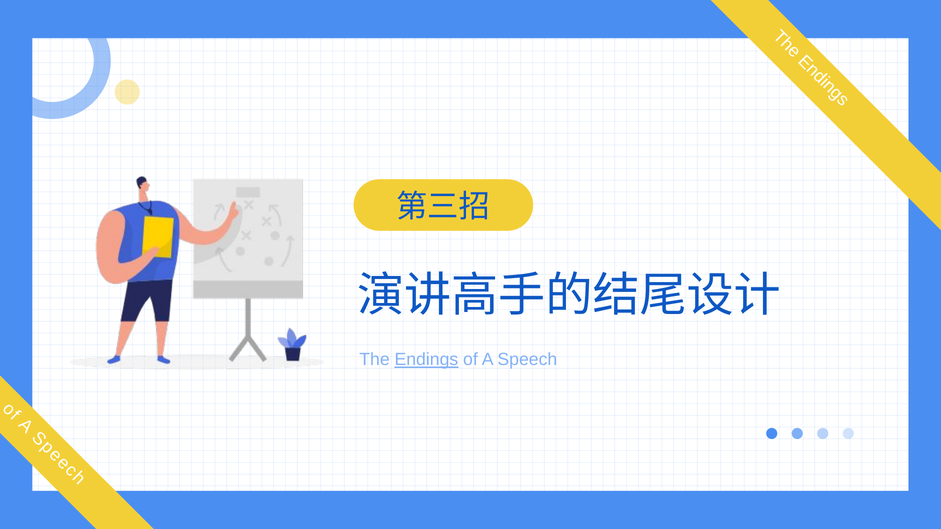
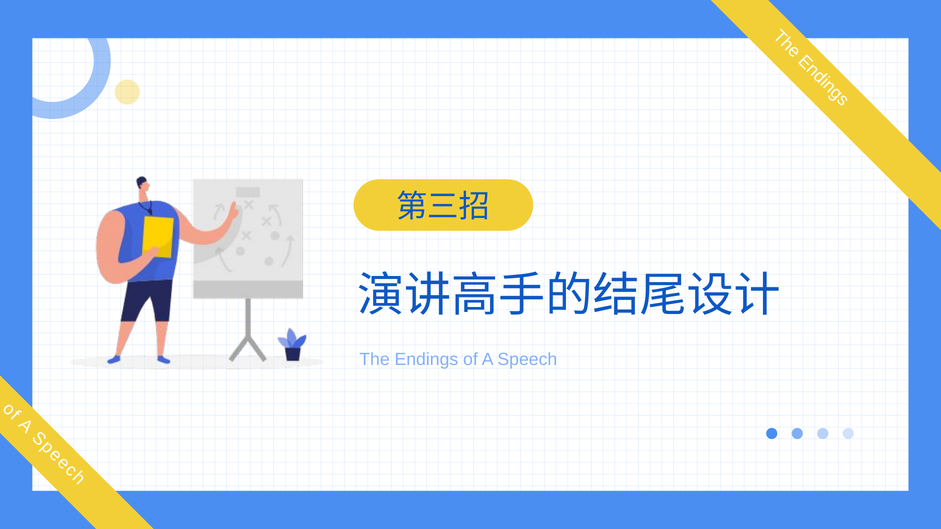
Endings underline: present -> none
